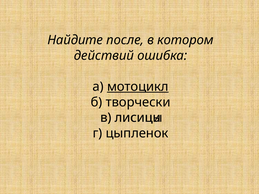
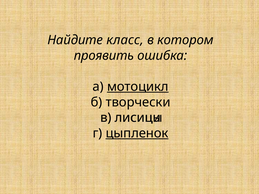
после: после -> класс
действий: действий -> проявить
цыпленок underline: none -> present
